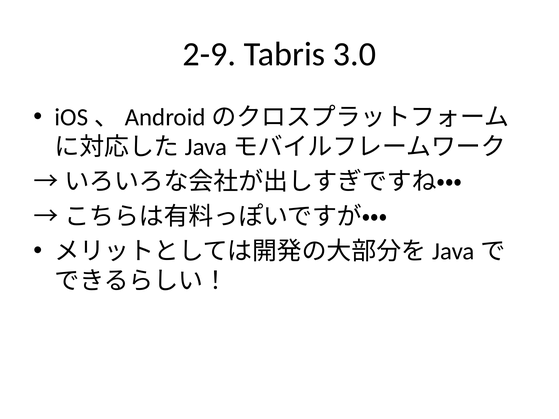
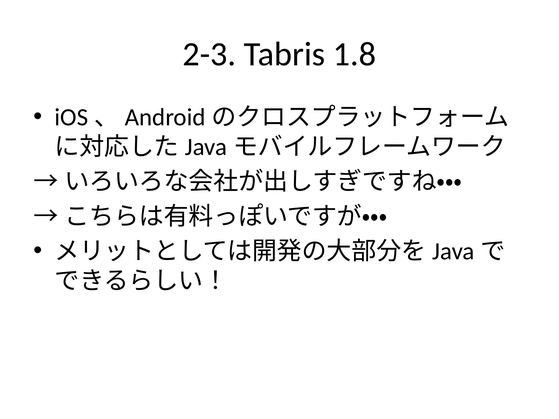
2-9: 2-9 -> 2-3
3.0: 3.0 -> 1.8
